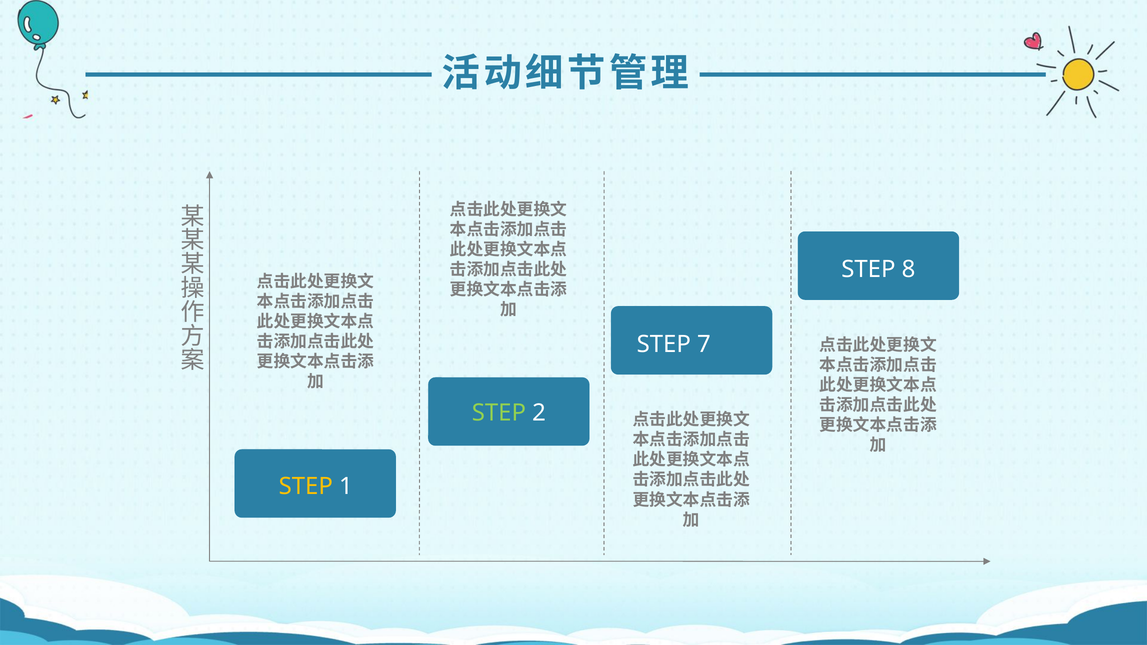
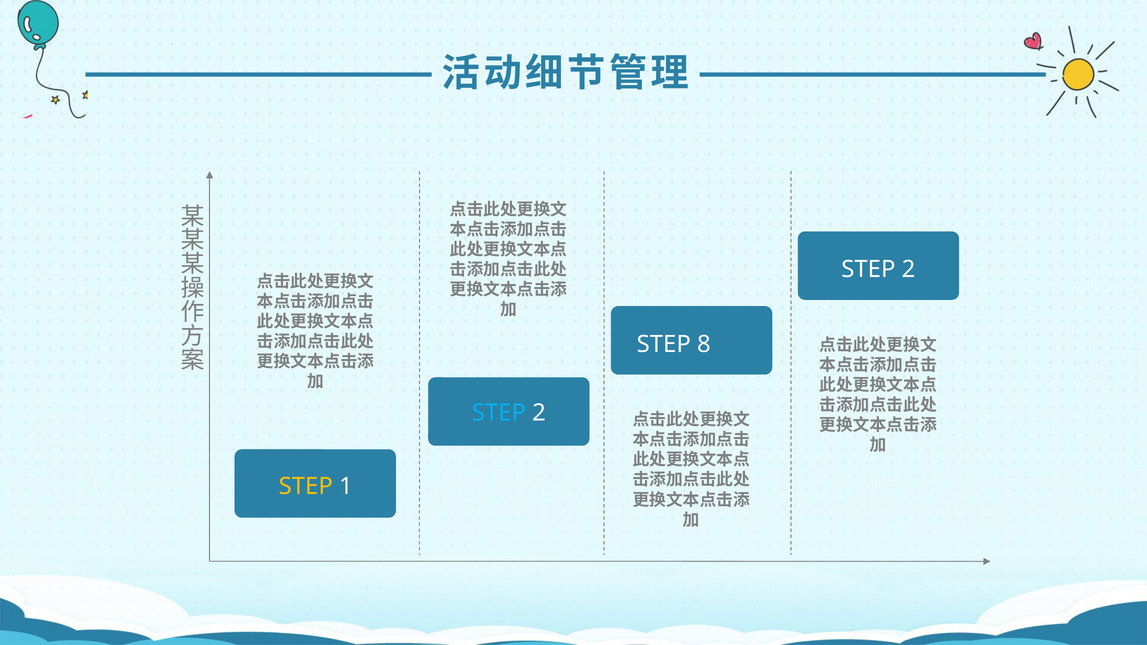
8 at (909, 270): 8 -> 2
7: 7 -> 8
STEP at (499, 413) colour: light green -> light blue
